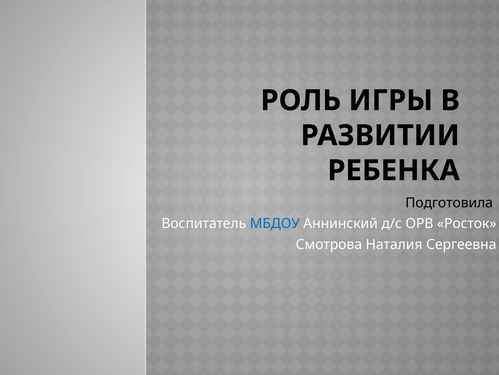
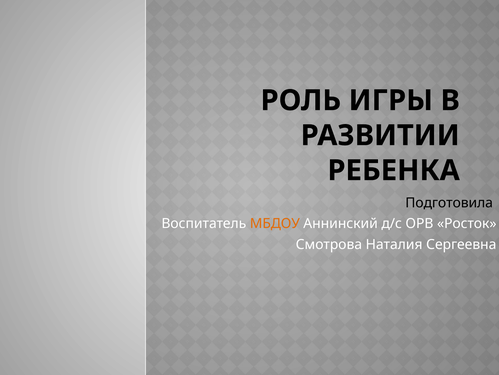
МБДОУ colour: blue -> orange
